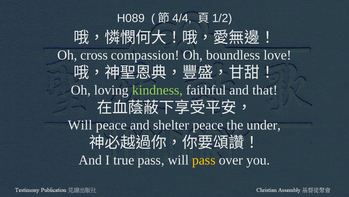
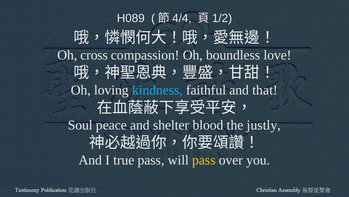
kindness colour: light green -> light blue
Will at (80, 125): Will -> Soul
shelter peace: peace -> blood
under: under -> justly
